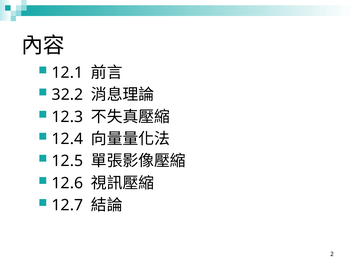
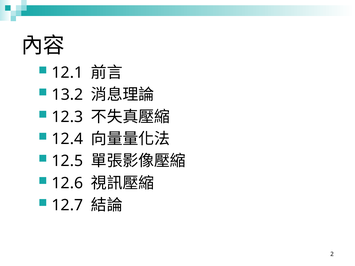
32.2: 32.2 -> 13.2
